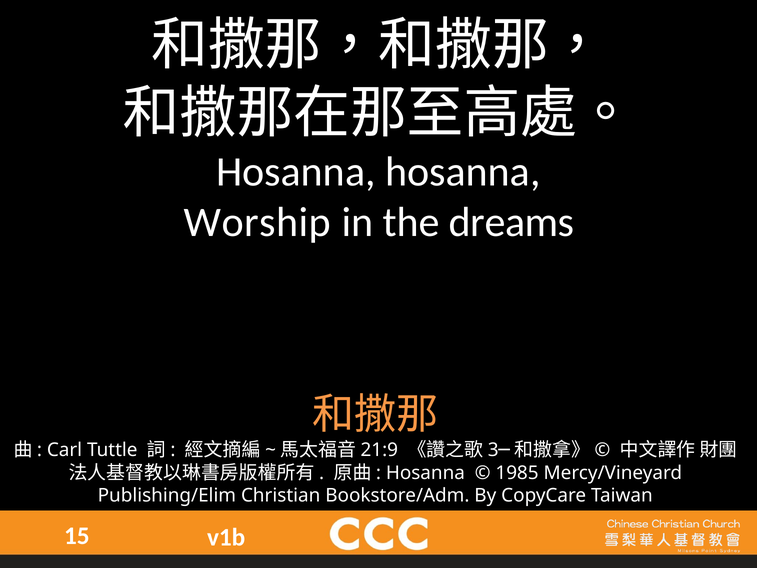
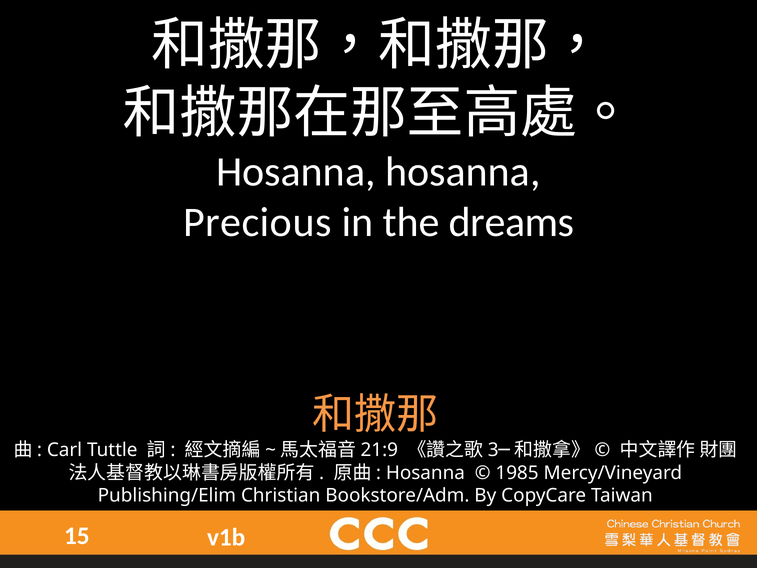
Worship: Worship -> Precious
